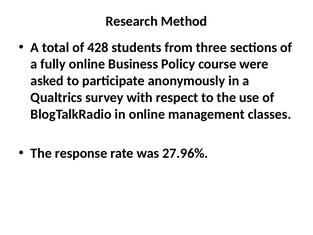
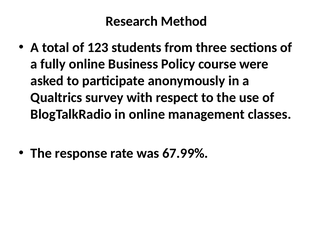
428: 428 -> 123
27.96%: 27.96% -> 67.99%
